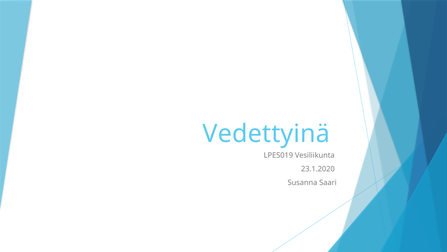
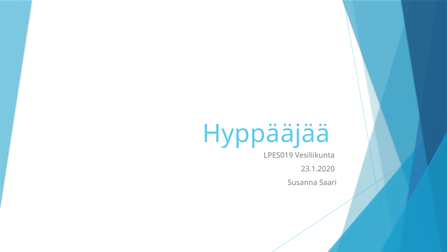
Vedettyinä: Vedettyinä -> Hyppääjää
